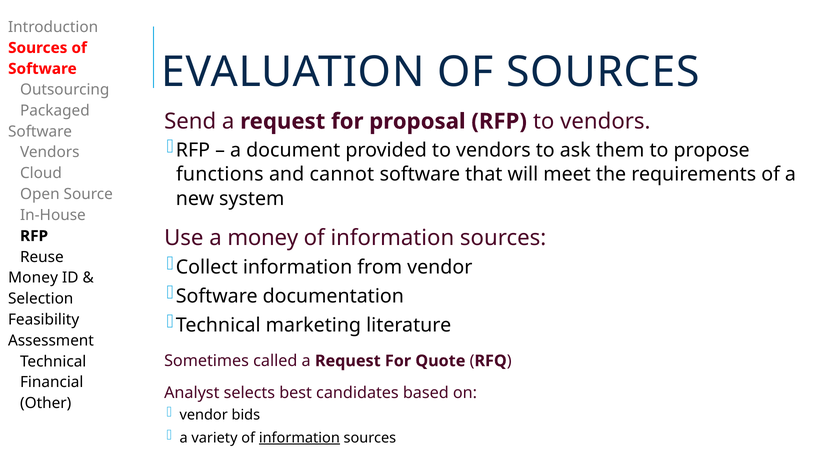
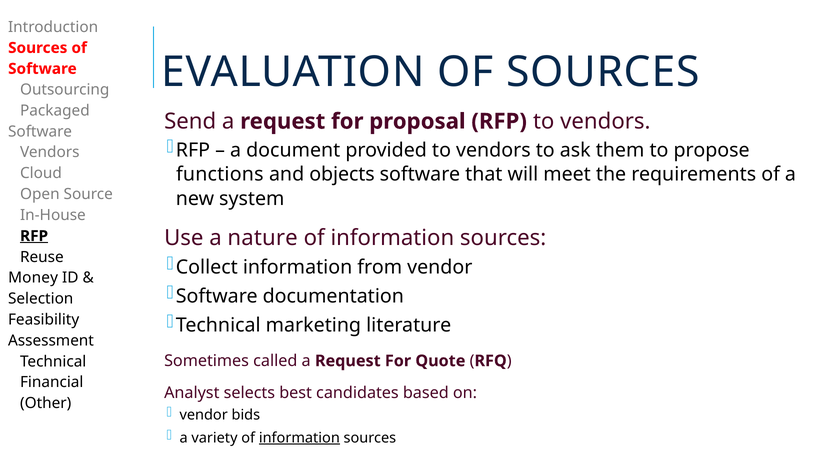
cannot: cannot -> objects
a money: money -> nature
RFP at (34, 236) underline: none -> present
